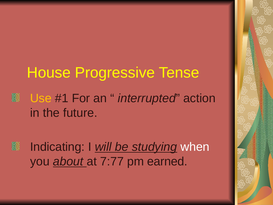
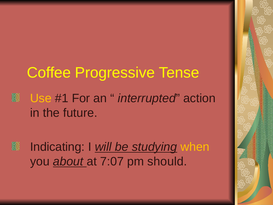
House: House -> Coffee
when colour: white -> yellow
7:77: 7:77 -> 7:07
earned: earned -> should
